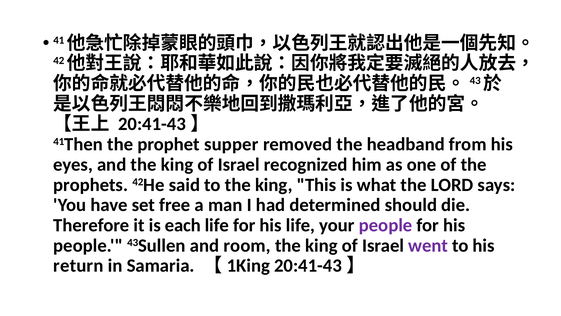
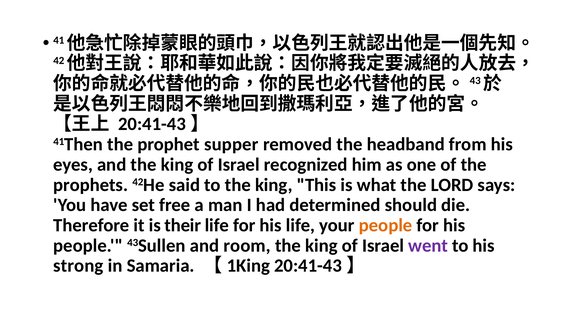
each: each -> their
people at (386, 225) colour: purple -> orange
return: return -> strong
